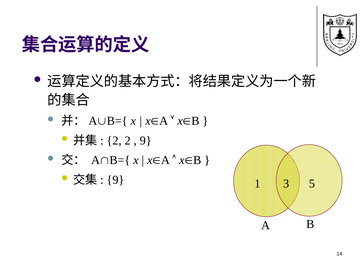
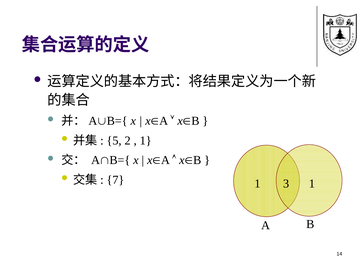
2 at (114, 141): 2 -> 5
9 at (146, 141): 9 -> 1
9 at (115, 180): 9 -> 7
1 5: 5 -> 1
